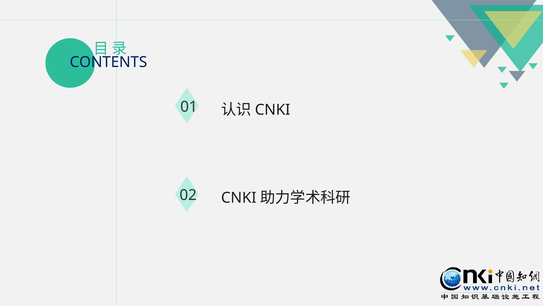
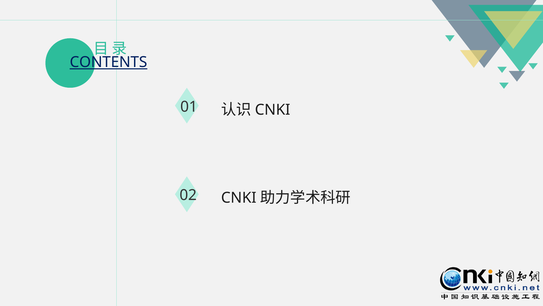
CONTENTS underline: none -> present
